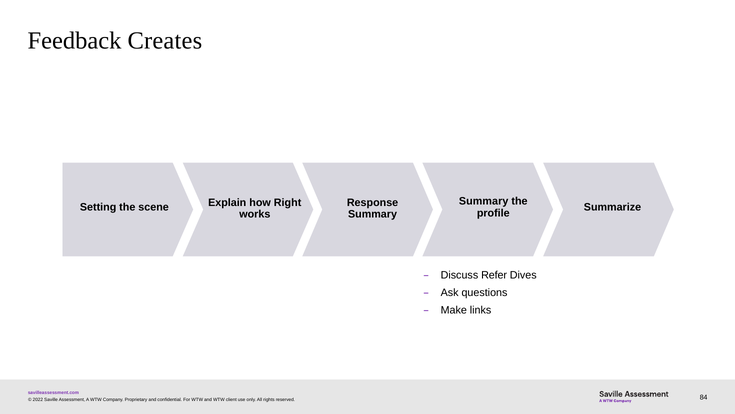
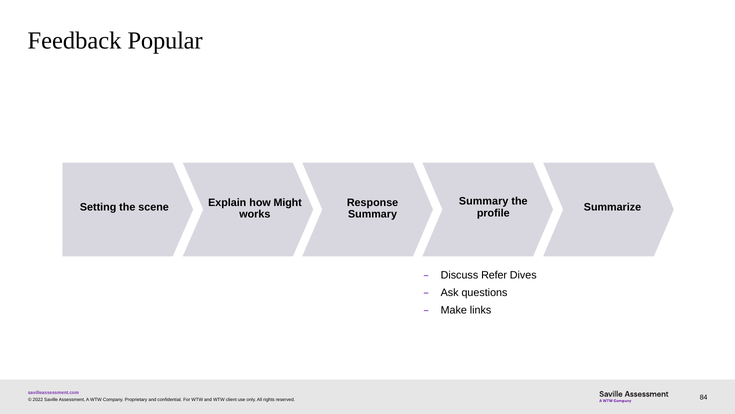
Creates: Creates -> Popular
Right: Right -> Might
